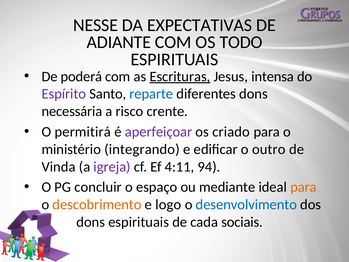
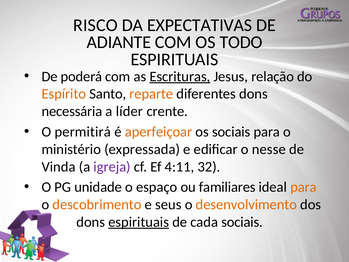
NESSE: NESSE -> RISCO
intensa: intensa -> relação
Espírito colour: purple -> orange
reparte colour: blue -> orange
risco: risco -> líder
aperfeiçoar colour: purple -> orange
os criado: criado -> sociais
integrando: integrando -> expressada
outro: outro -> nesse
94: 94 -> 32
concluir: concluir -> unidade
mediante: mediante -> familiares
logo: logo -> seus
desenvolvimento colour: blue -> orange
espirituais at (139, 222) underline: none -> present
